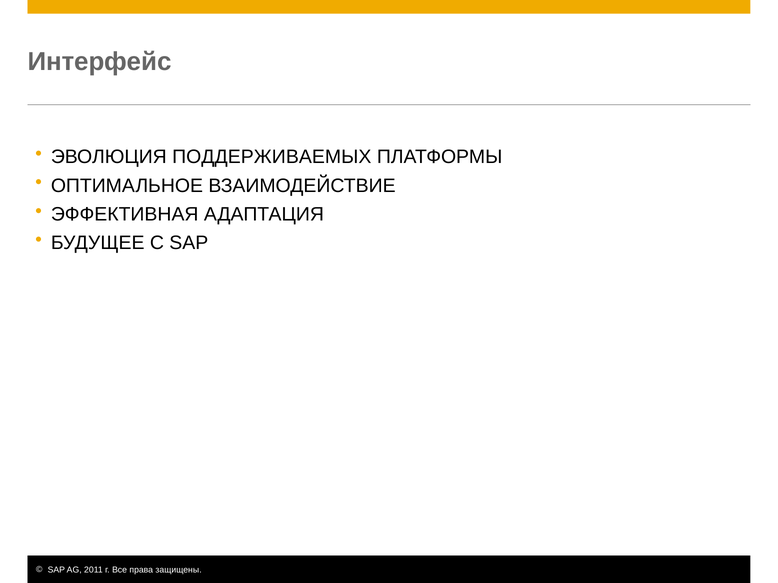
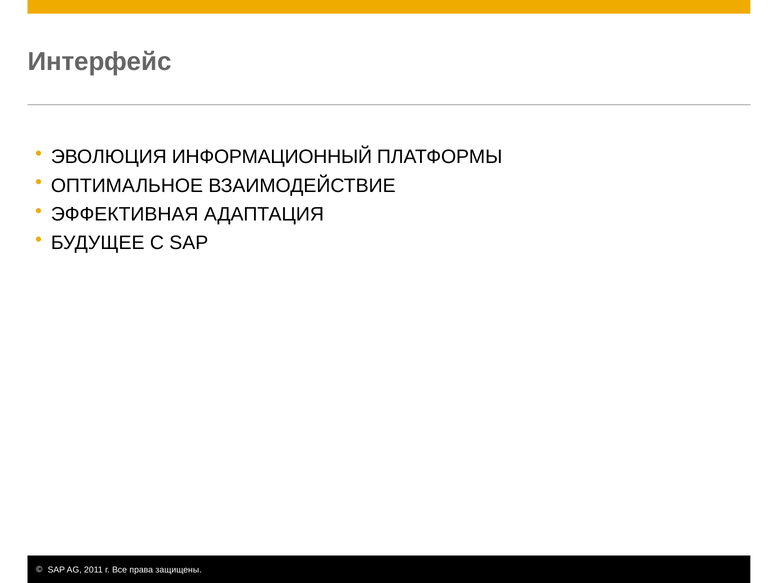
ПОДДЕРЖИВАЕМЫХ: ПОДДЕРЖИВАЕМЫХ -> ИНФОРМАЦИОННЫЙ
